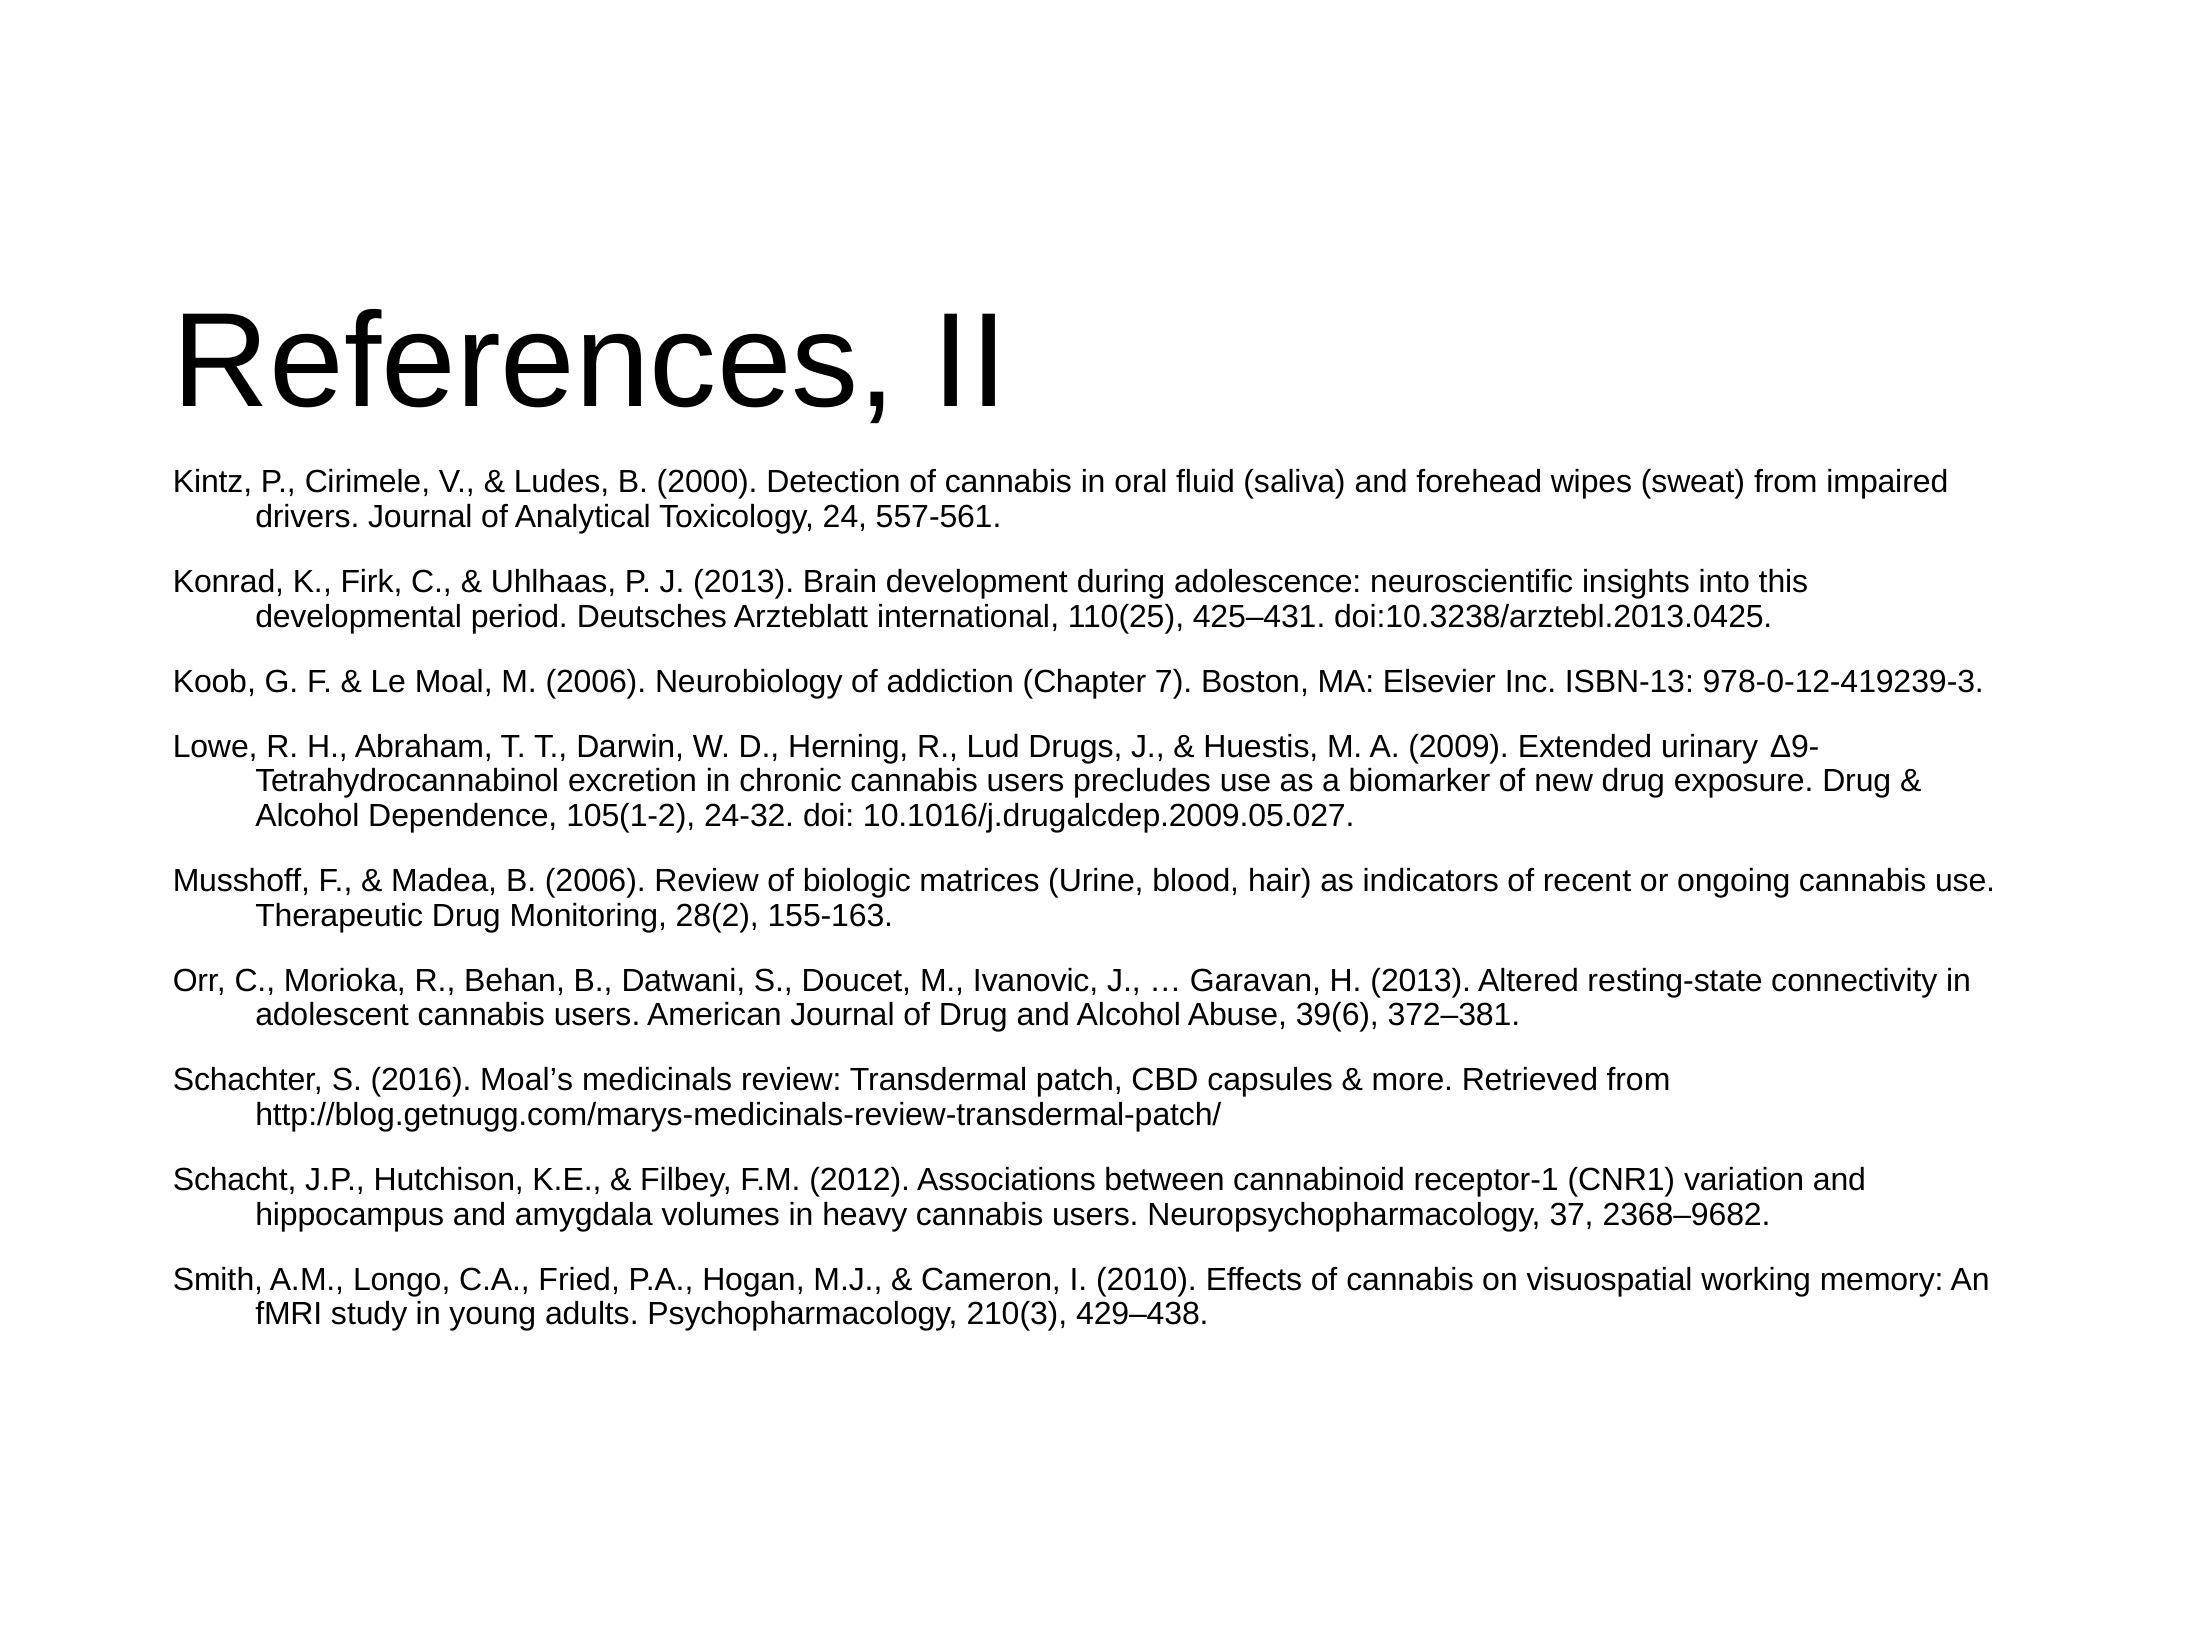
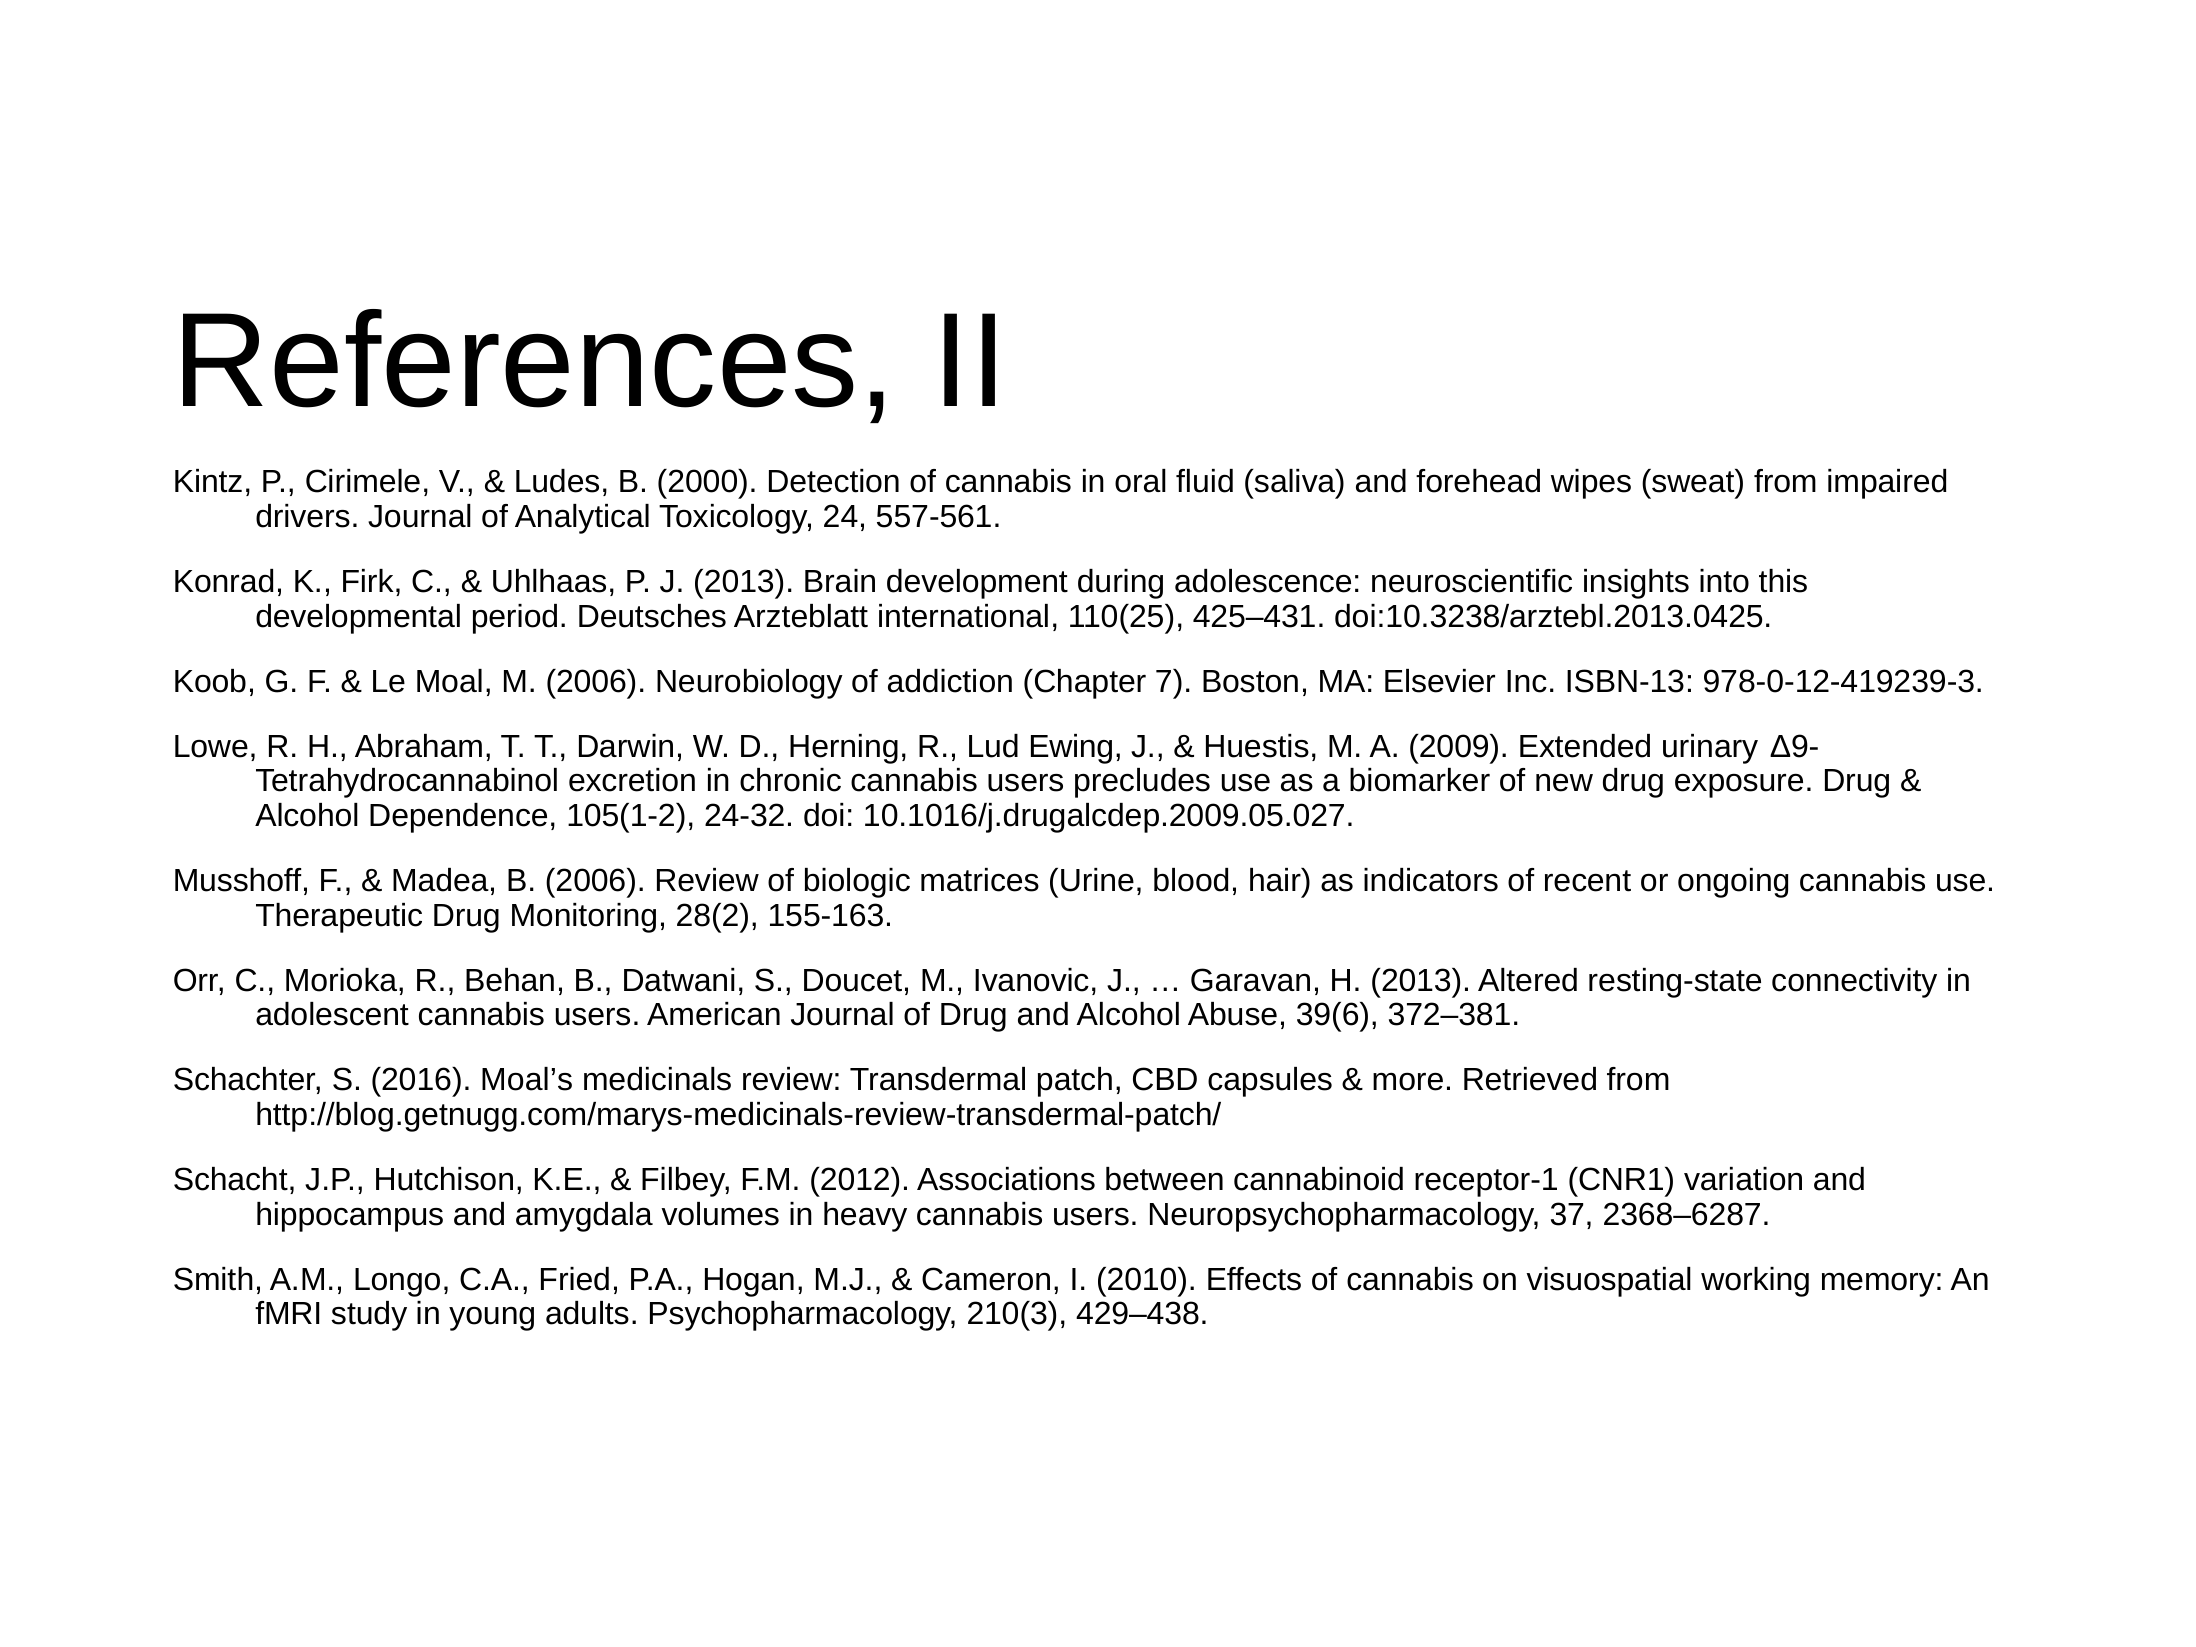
Drugs: Drugs -> Ewing
2368–9682: 2368–9682 -> 2368–6287
